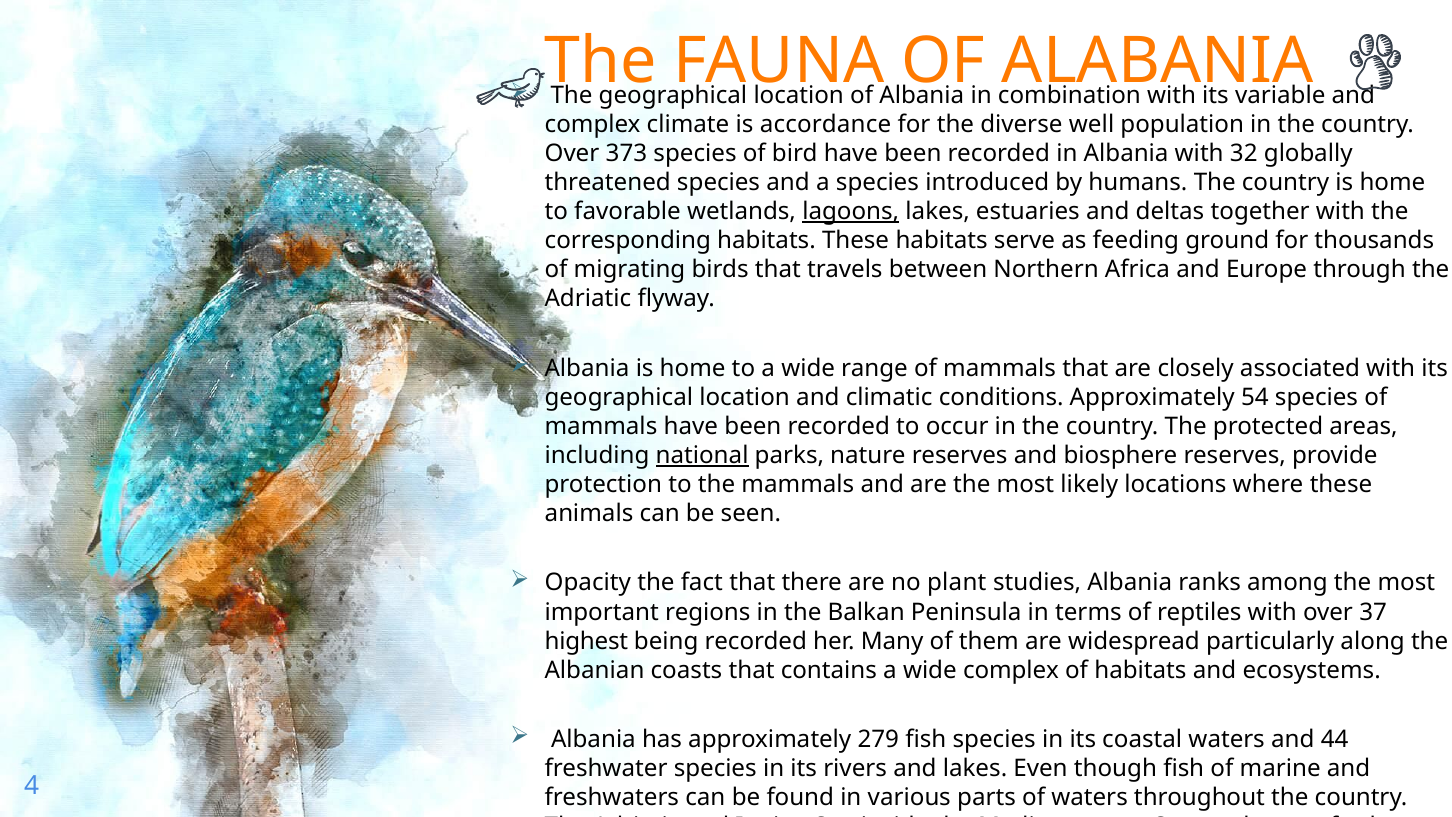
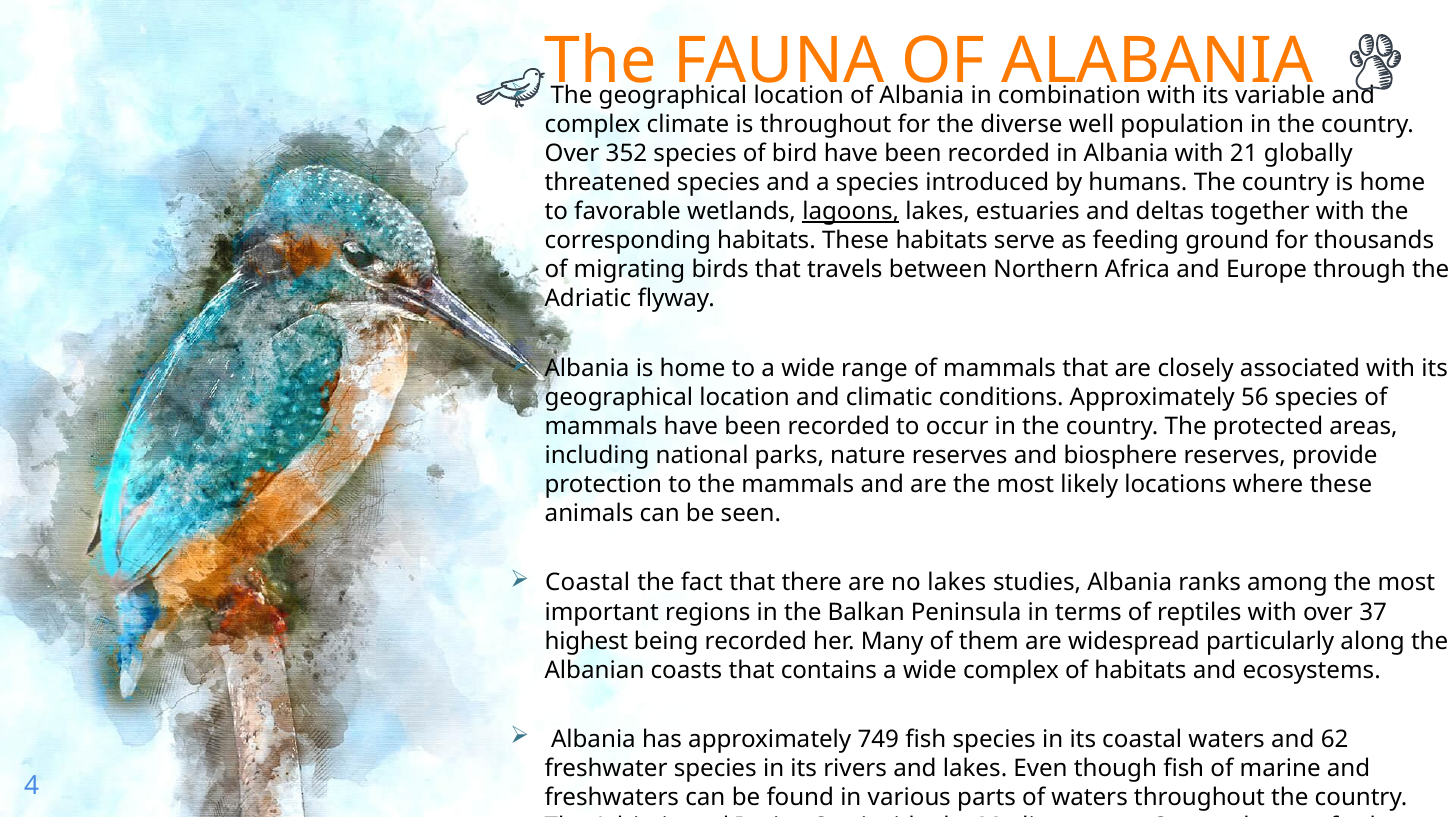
is accordance: accordance -> throughout
373: 373 -> 352
32: 32 -> 21
54: 54 -> 56
national underline: present -> none
Opacity at (588, 583): Opacity -> Coastal
no plant: plant -> lakes
279: 279 -> 749
44: 44 -> 62
